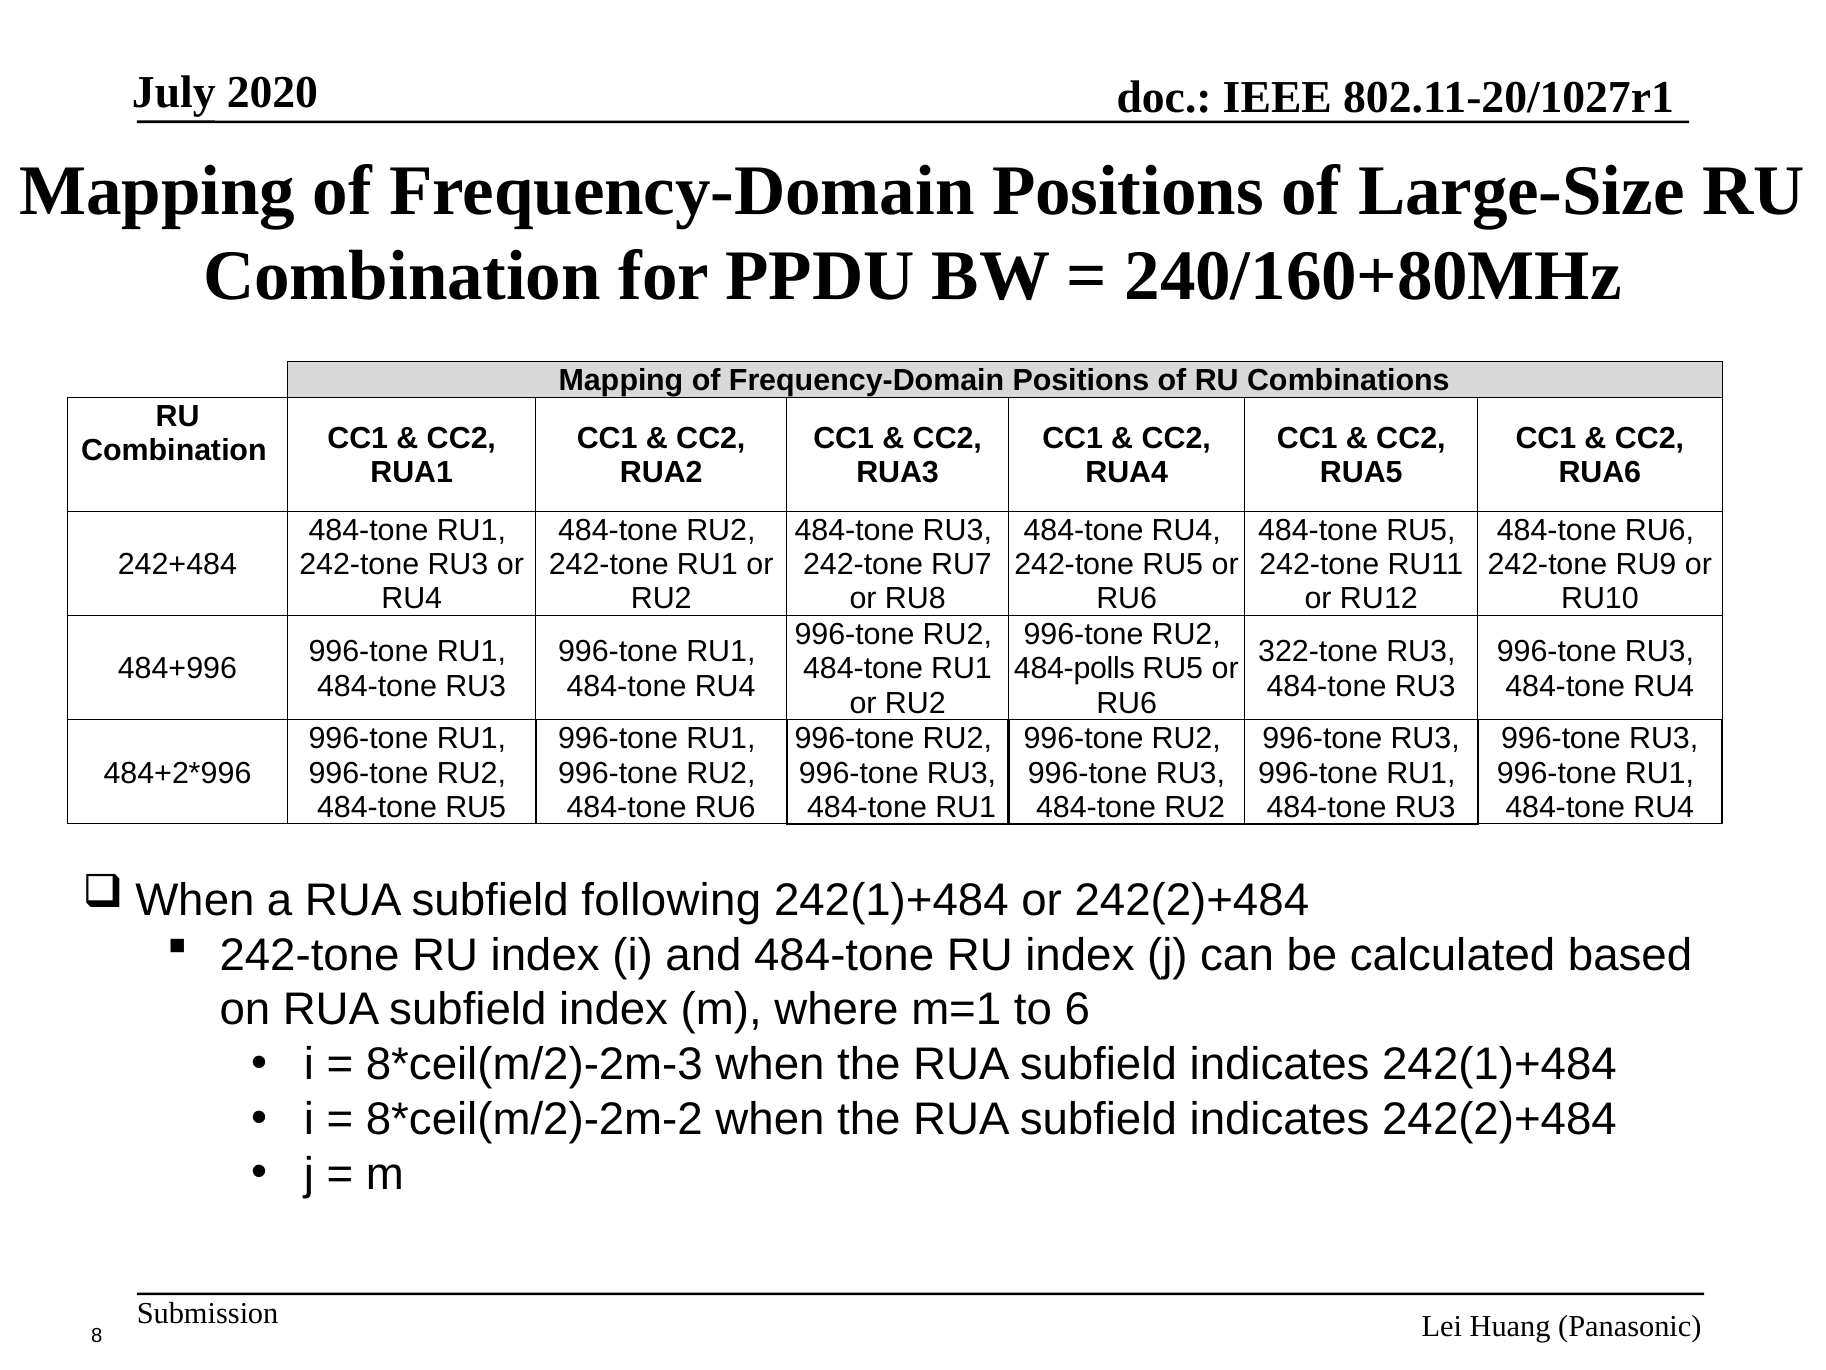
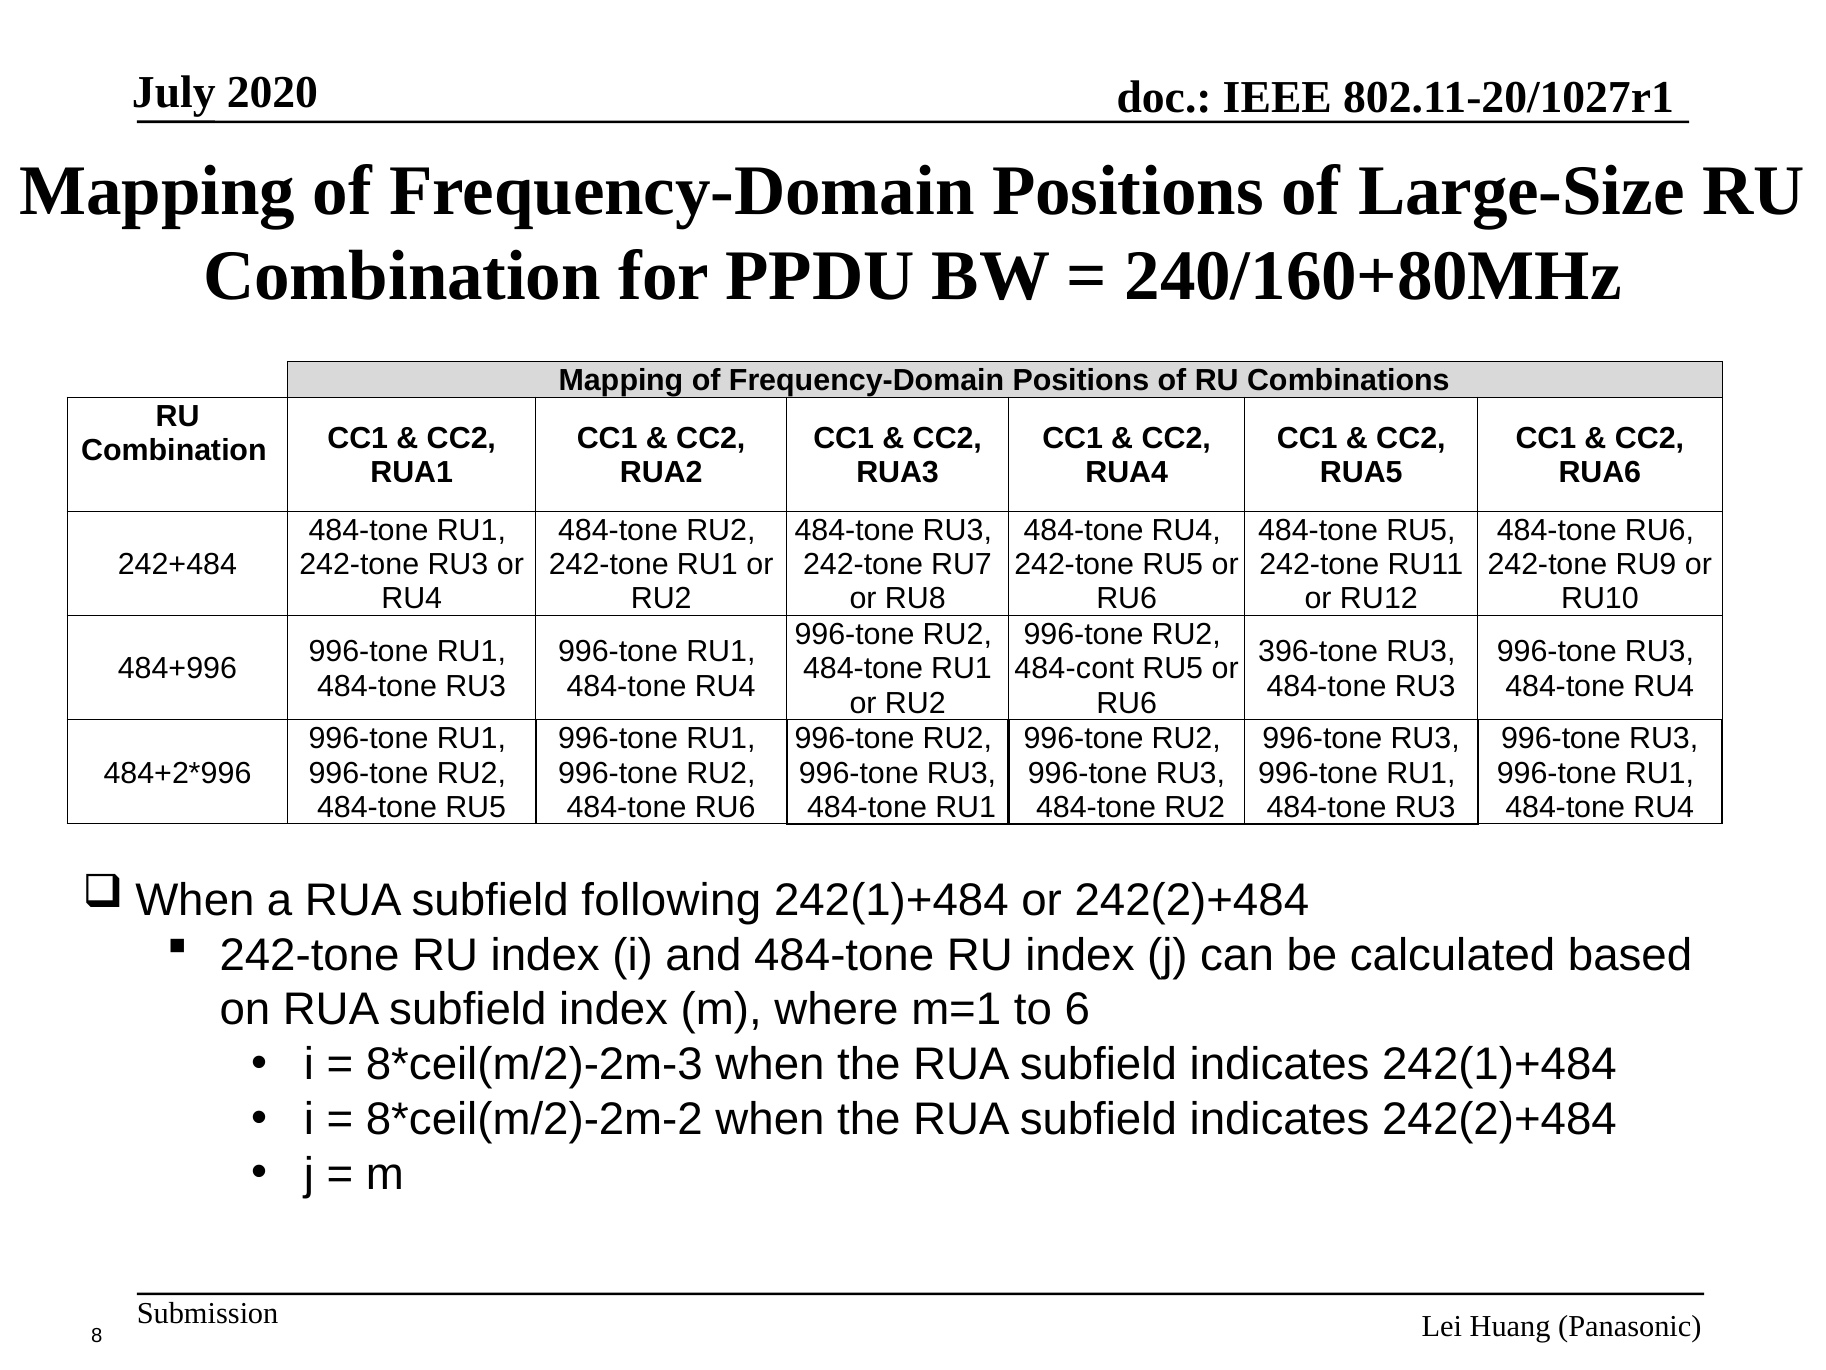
322-tone: 322-tone -> 396-tone
484-polls: 484-polls -> 484-cont
